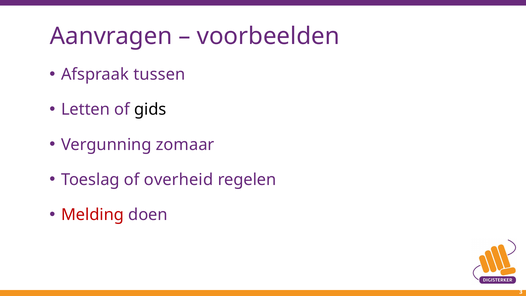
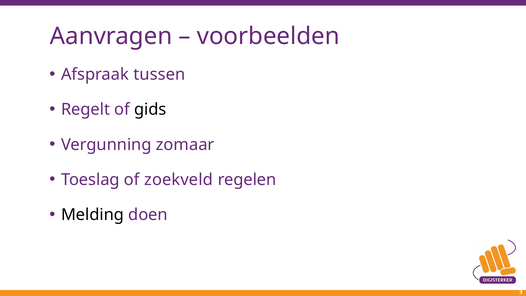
Letten: Letten -> Regelt
overheid: overheid -> zoekveld
Melding colour: red -> black
